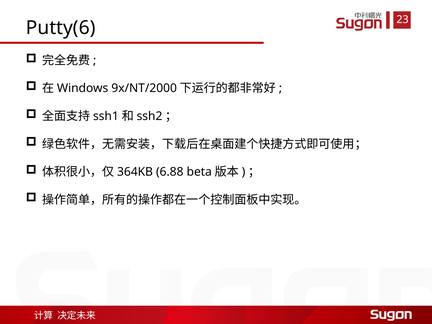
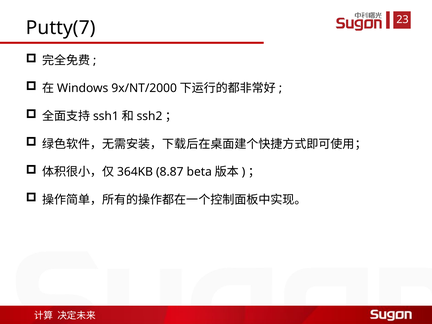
Putty(6: Putty(6 -> Putty(7
6.88: 6.88 -> 8.87
